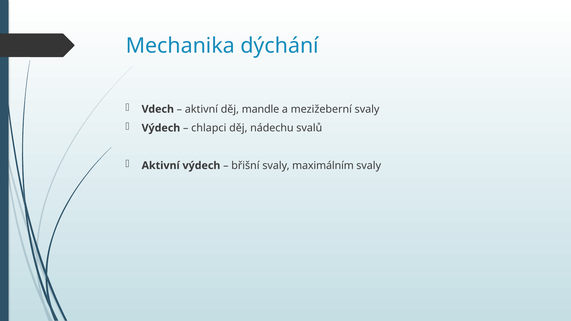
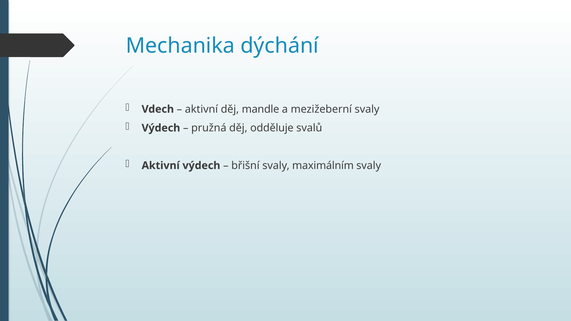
chlapci: chlapci -> pružná
nádechu: nádechu -> odděluje
